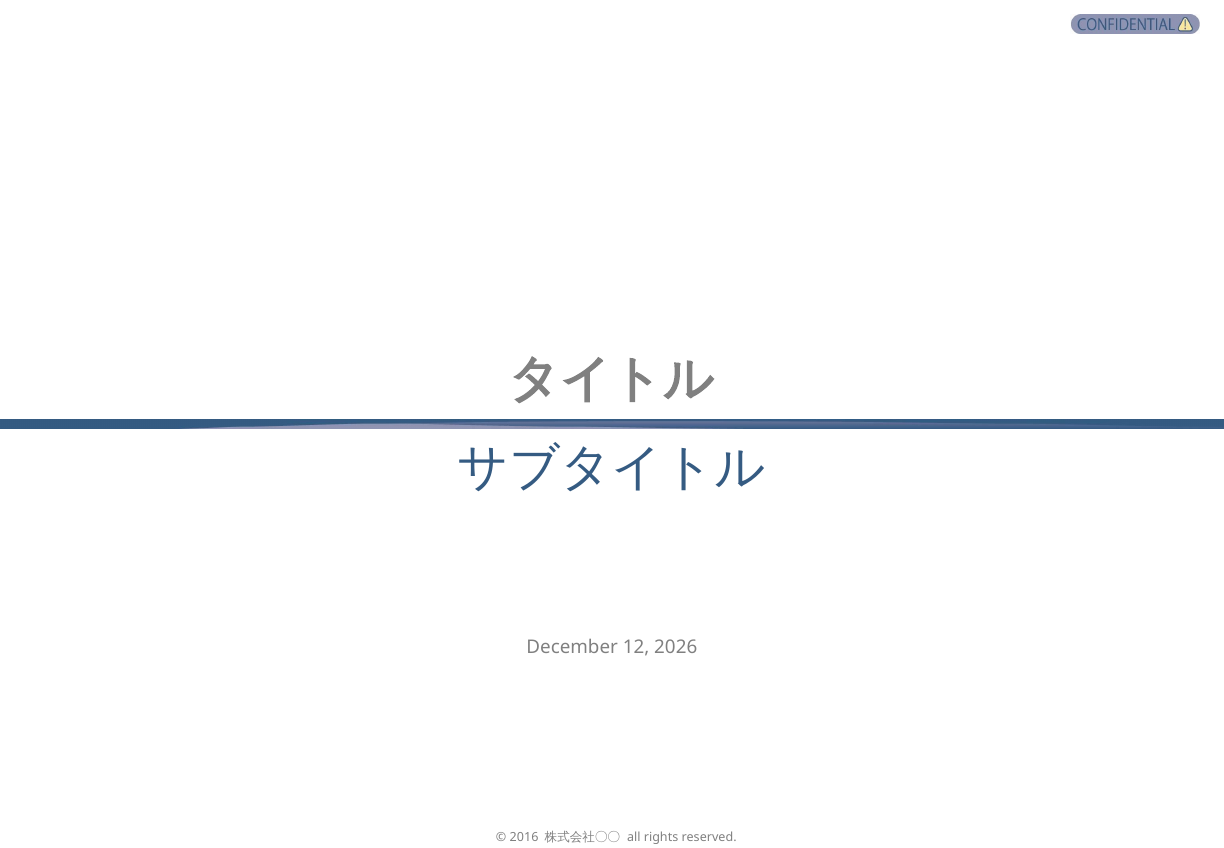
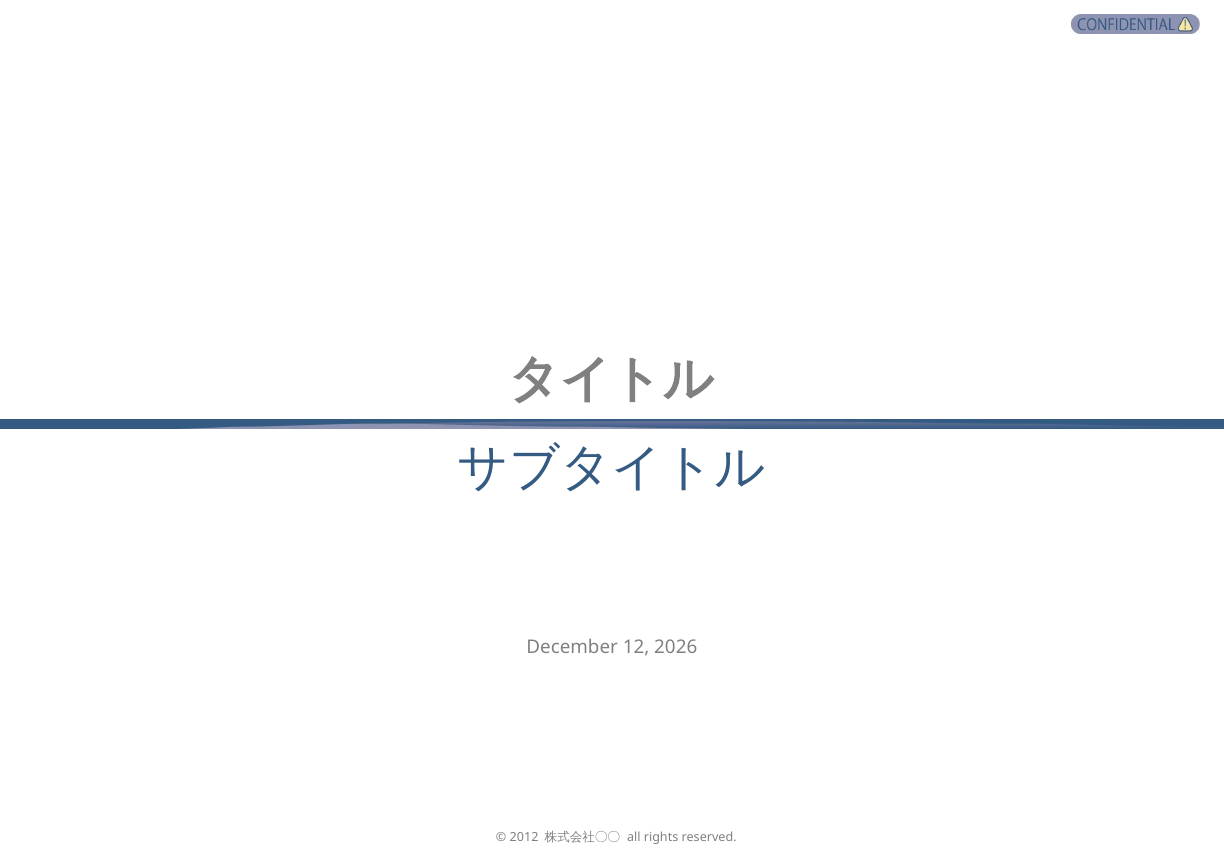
2016: 2016 -> 2012
